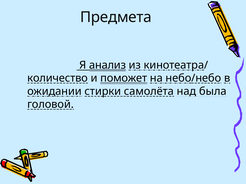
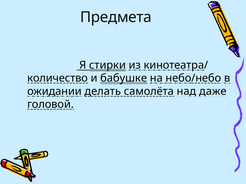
анализ: анализ -> стирки
поможет: поможет -> бабушке
стирки: стирки -> делать
была: была -> даже
